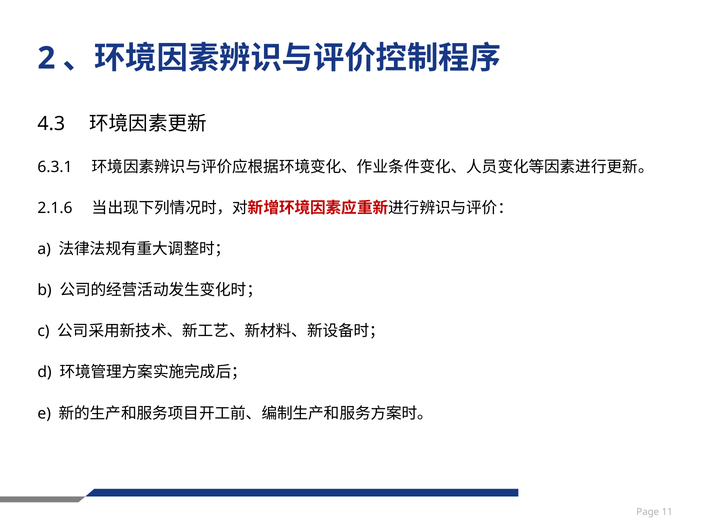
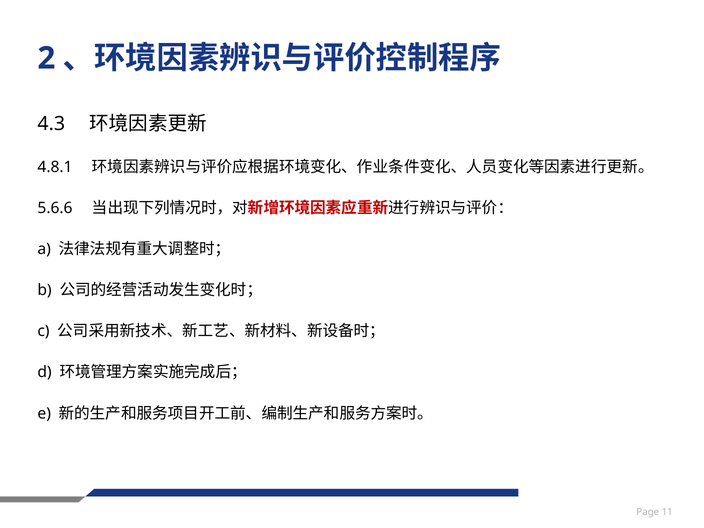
6.3.1: 6.3.1 -> 4.8.1
2.1.6: 2.1.6 -> 5.6.6
